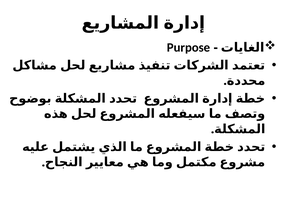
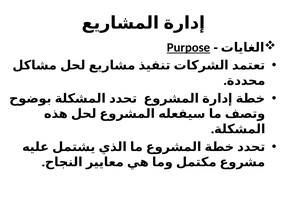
Purpose underline: none -> present
